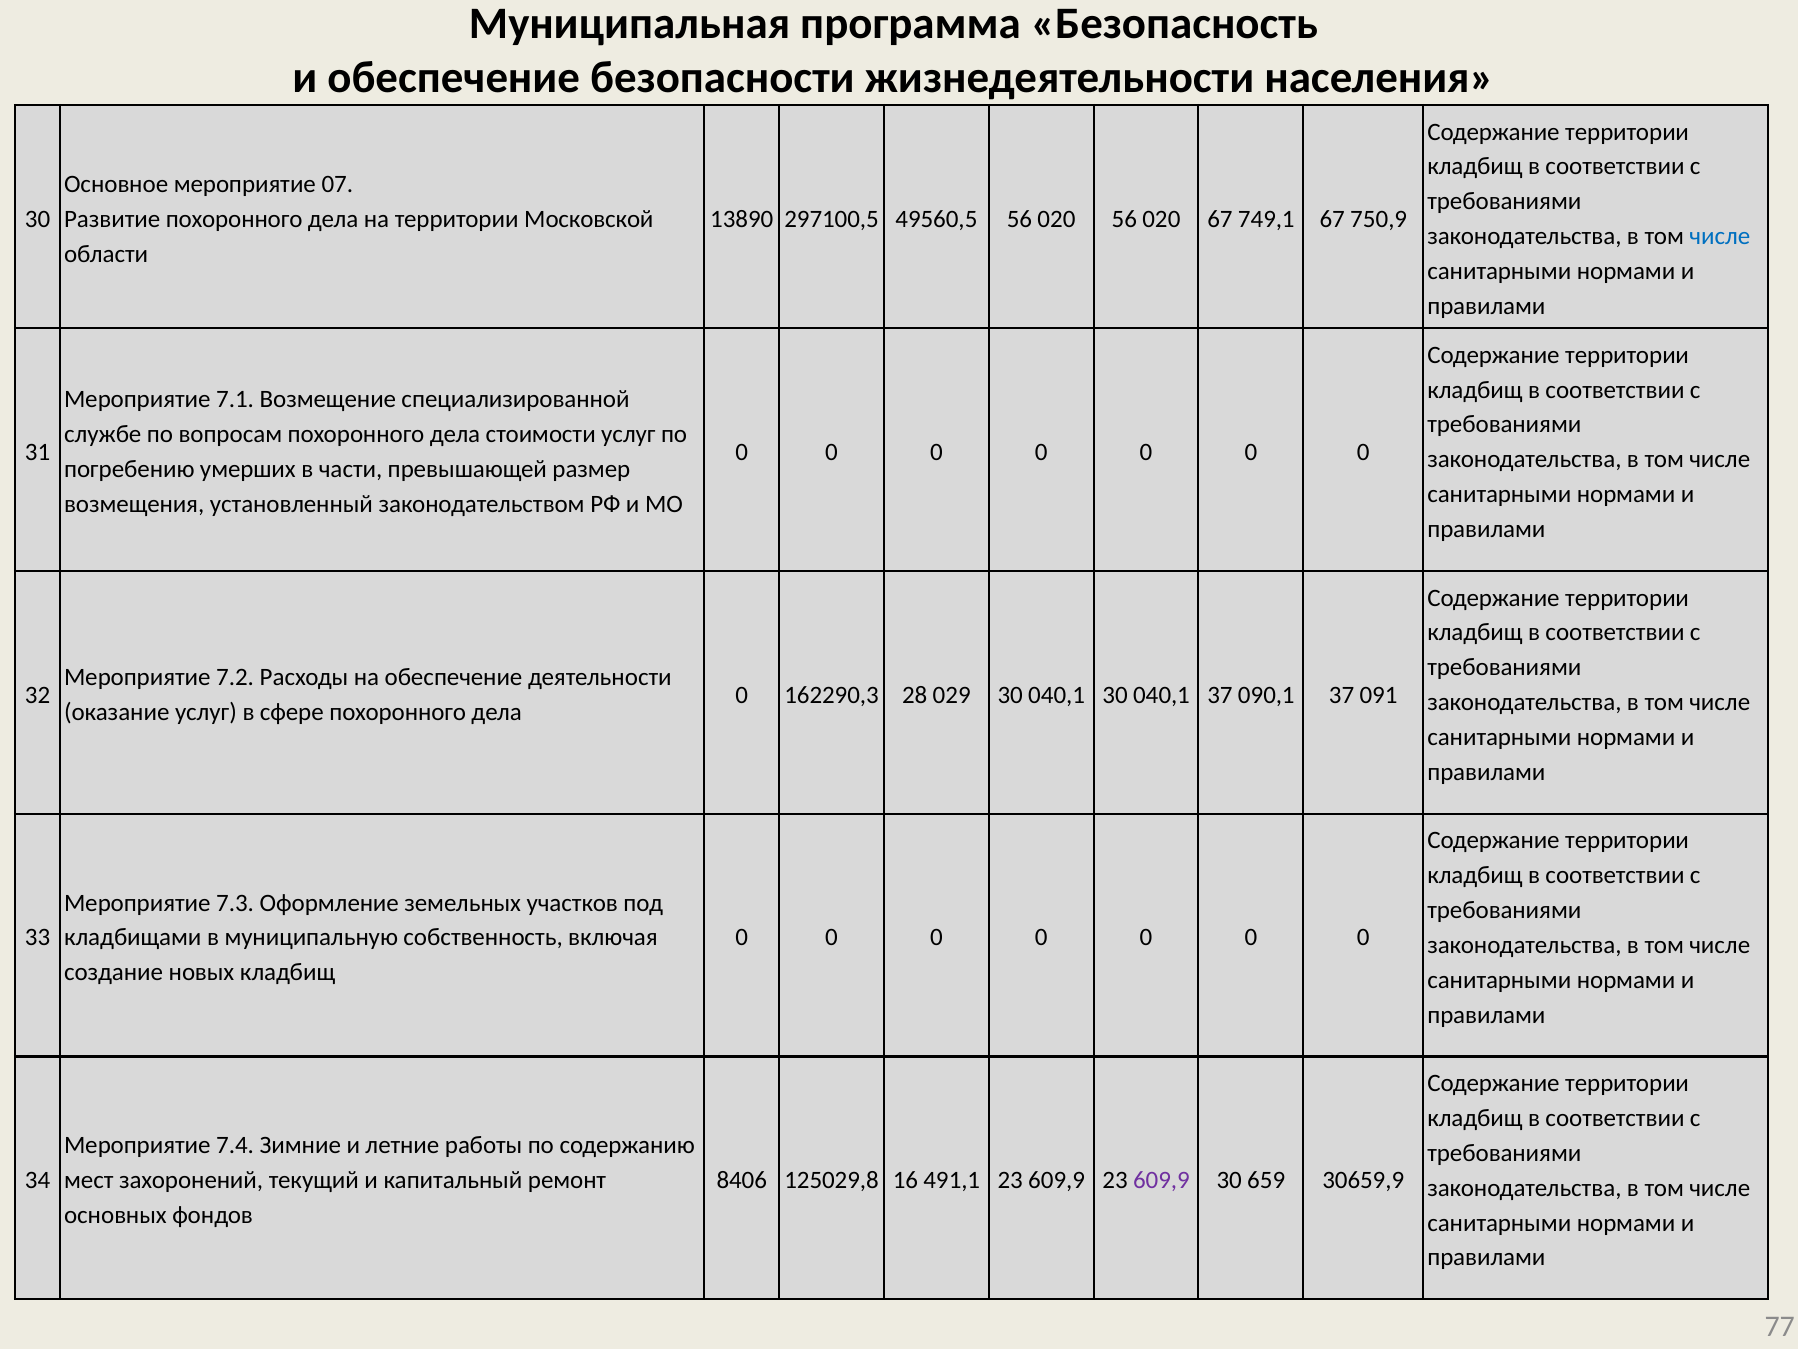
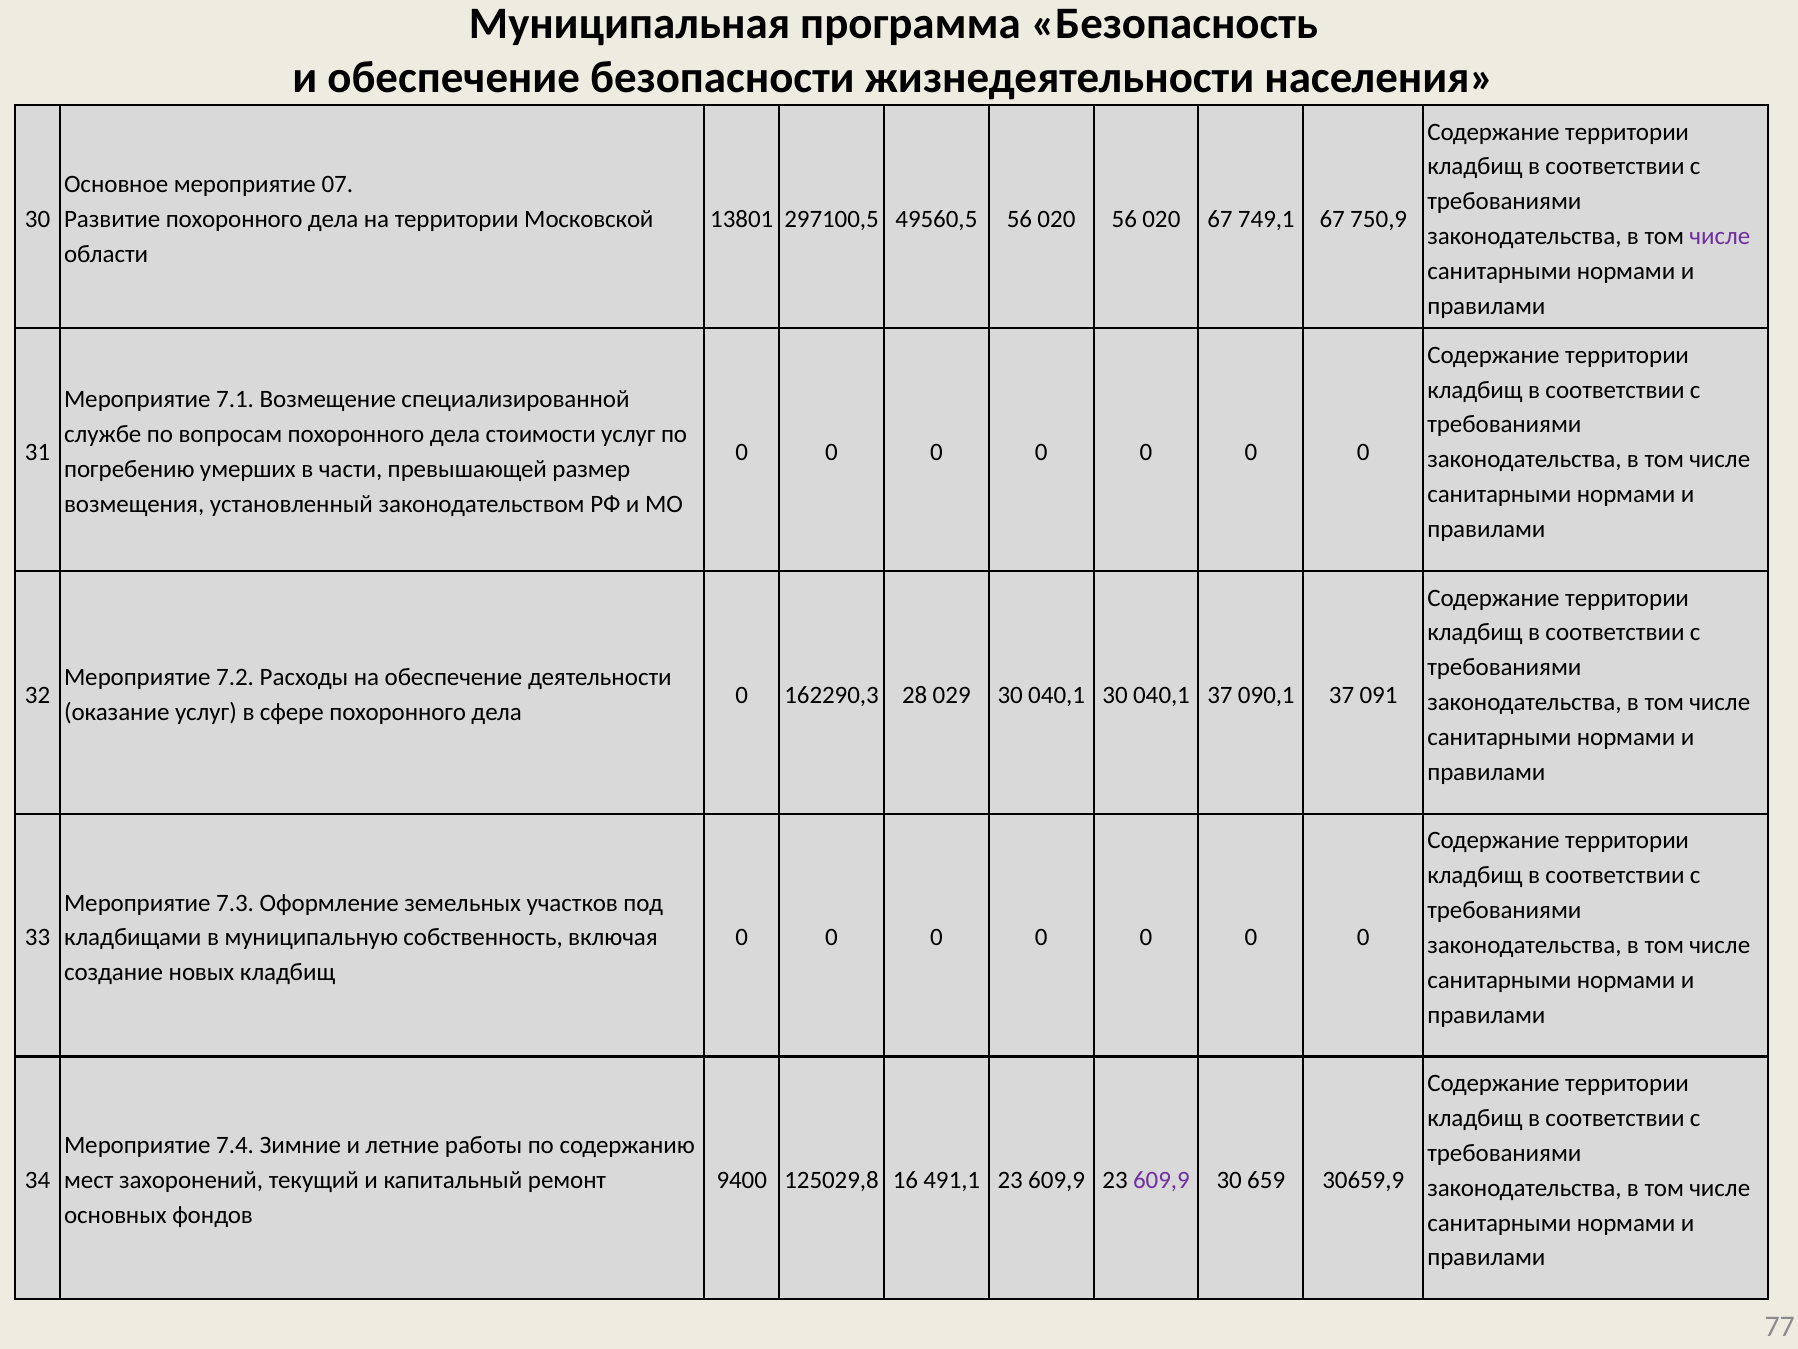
13890: 13890 -> 13801
числе at (1720, 236) colour: blue -> purple
8406: 8406 -> 9400
